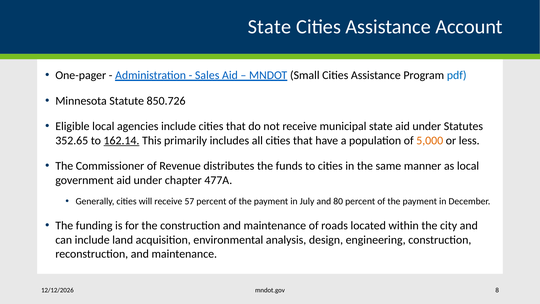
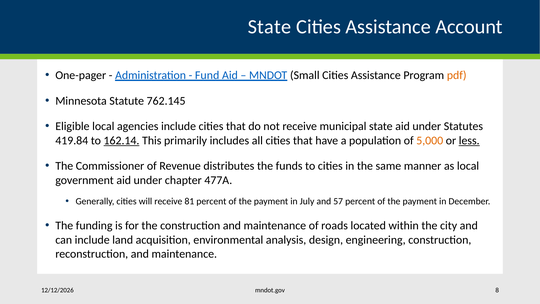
Sales: Sales -> Fund
pdf colour: blue -> orange
850.726: 850.726 -> 762.145
352.65: 352.65 -> 419.84
less underline: none -> present
57: 57 -> 81
80: 80 -> 57
